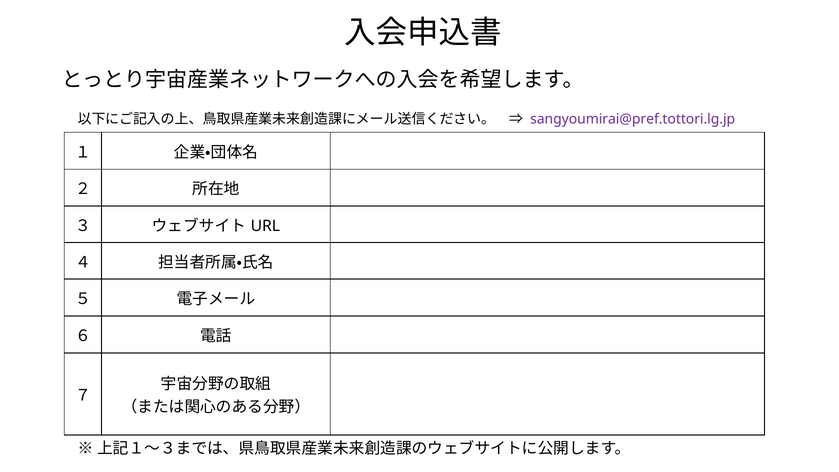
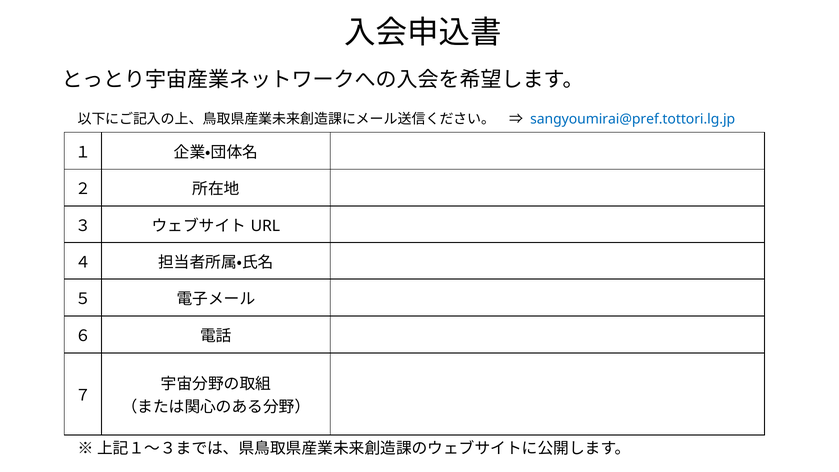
sangyoumirai@pref.tottori.lg.jp colour: purple -> blue
